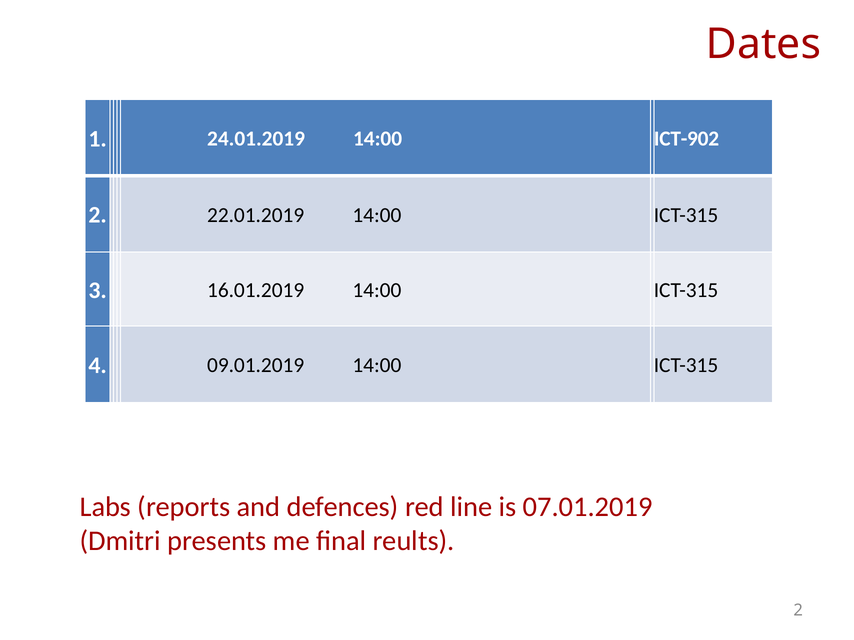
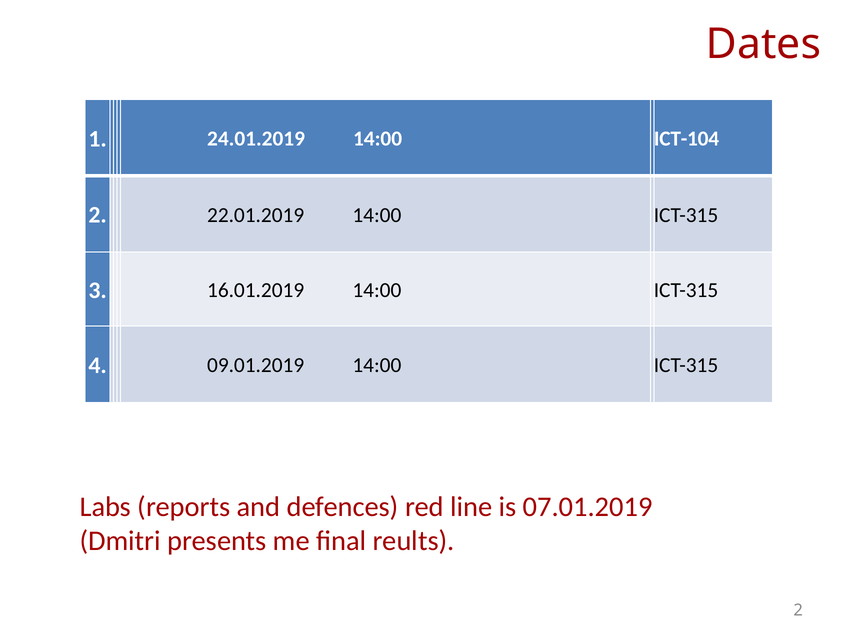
ICT-902: ICT-902 -> ICT-104
